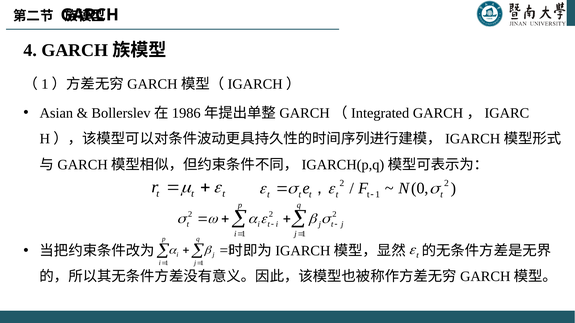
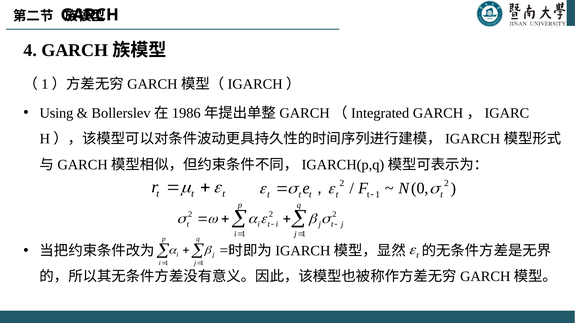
Asian: Asian -> Using
